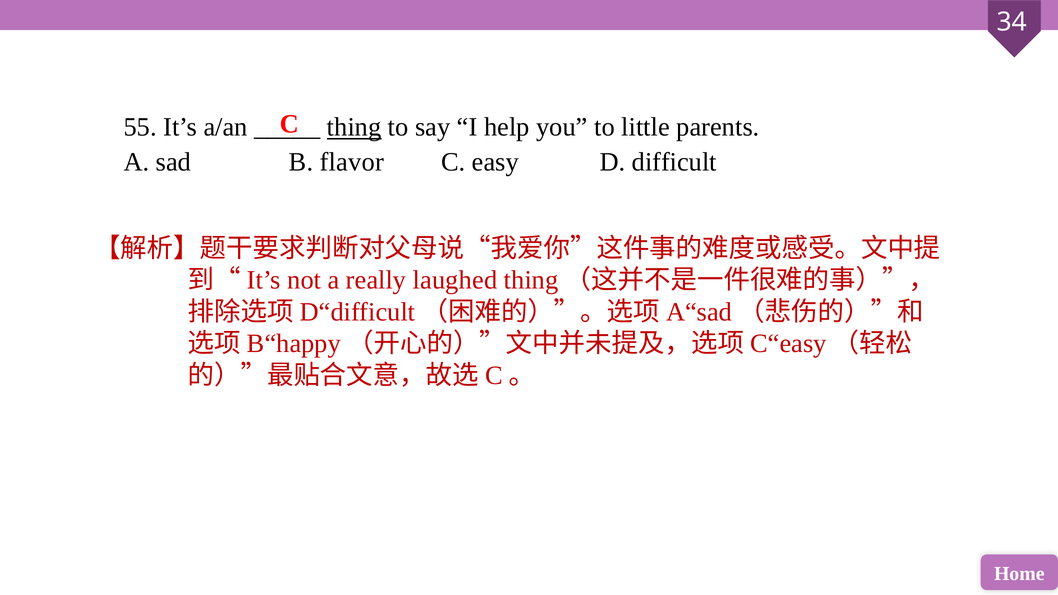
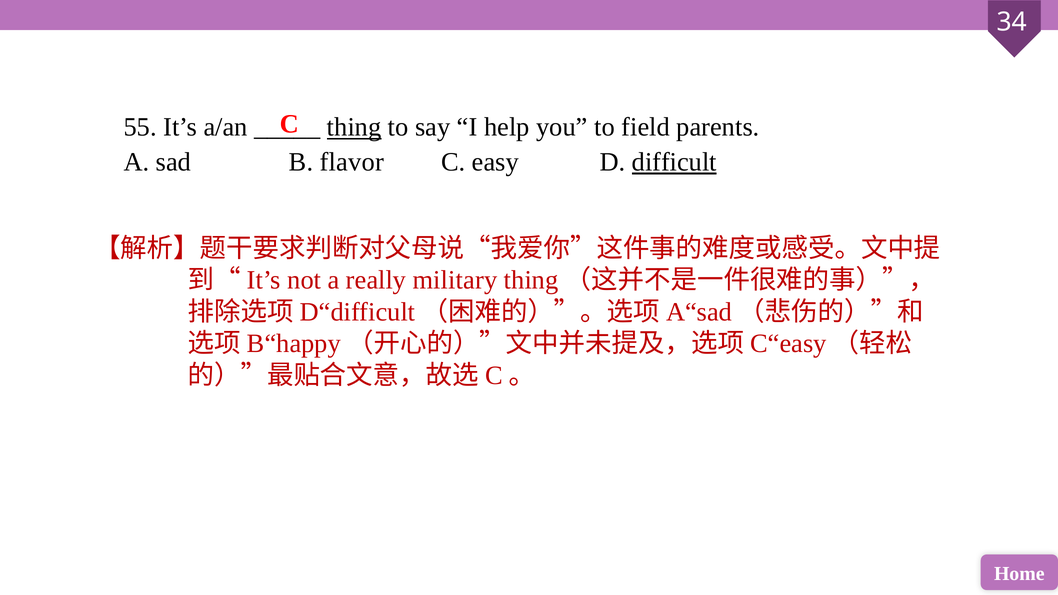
little: little -> field
difficult underline: none -> present
laughed: laughed -> military
